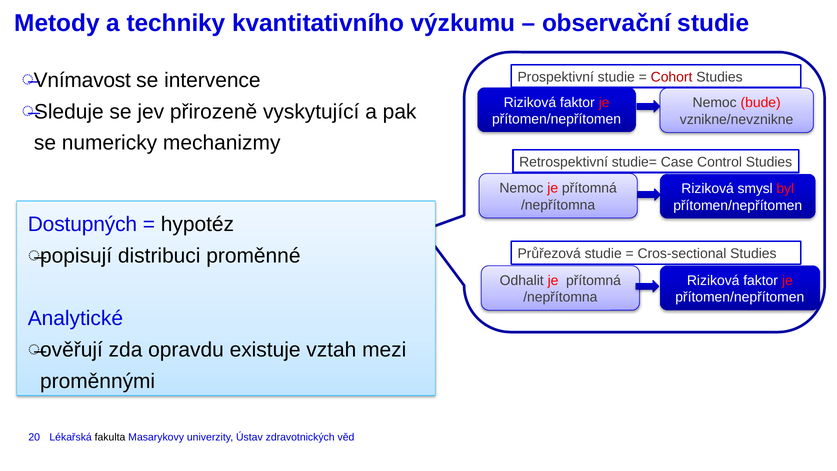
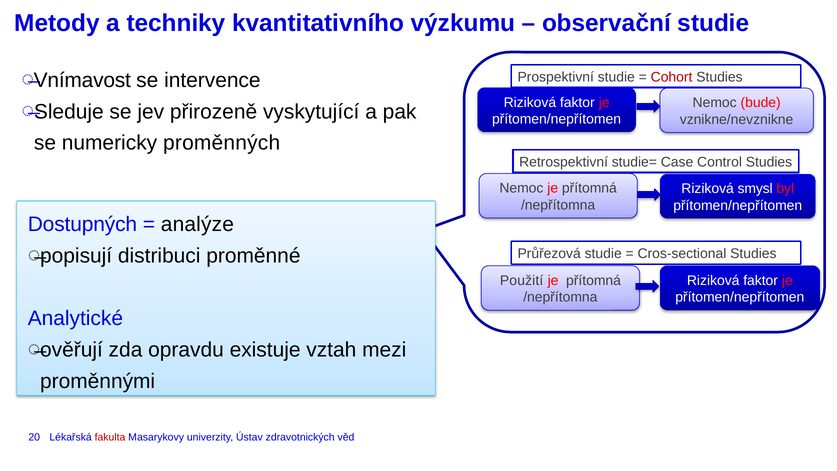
mechanizmy: mechanizmy -> proměnných
hypotéz: hypotéz -> analýze
Odhalit: Odhalit -> Použití
fakulta colour: black -> red
